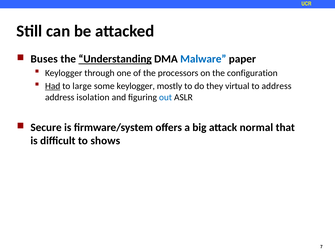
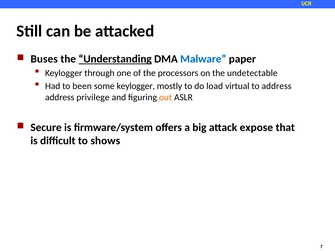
configuration: configuration -> undetectable
Had underline: present -> none
large: large -> been
they: they -> load
isolation: isolation -> privilege
out colour: blue -> orange
normal: normal -> expose
